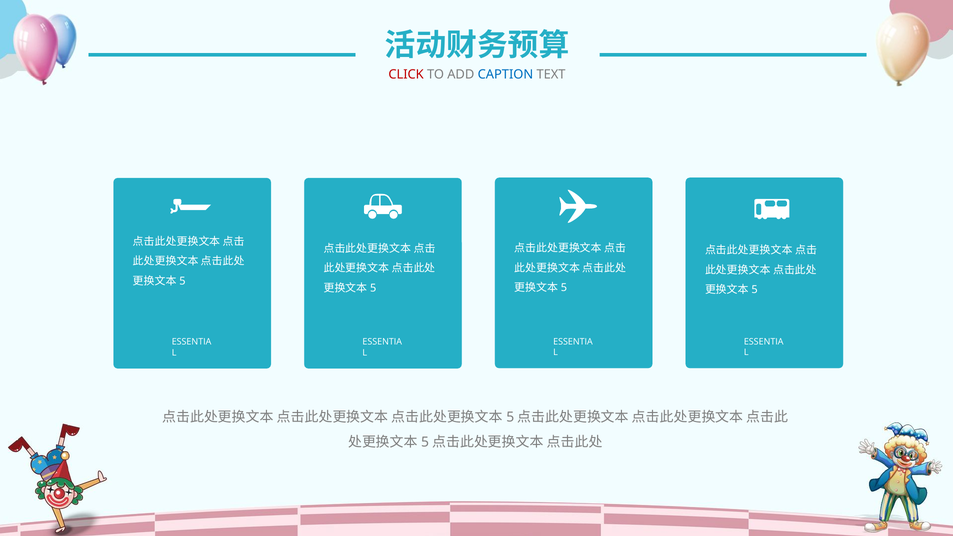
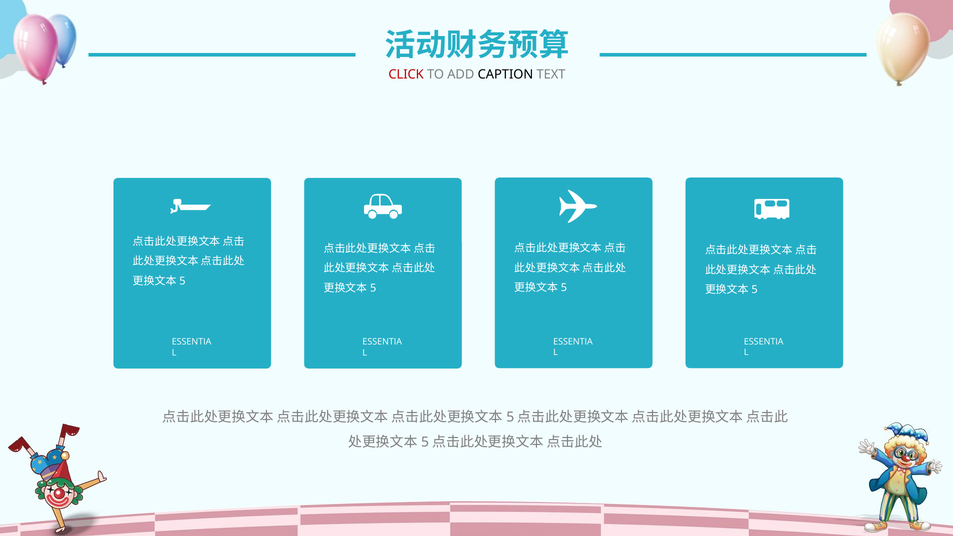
CAPTION colour: blue -> black
